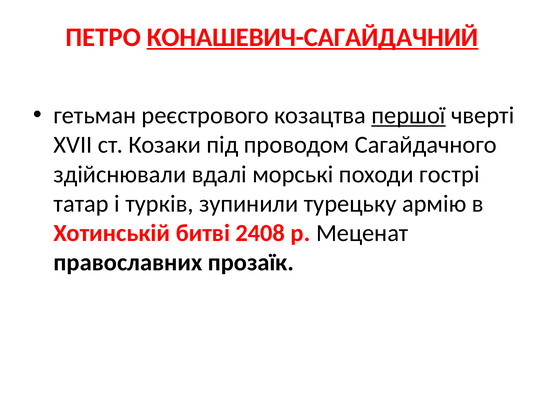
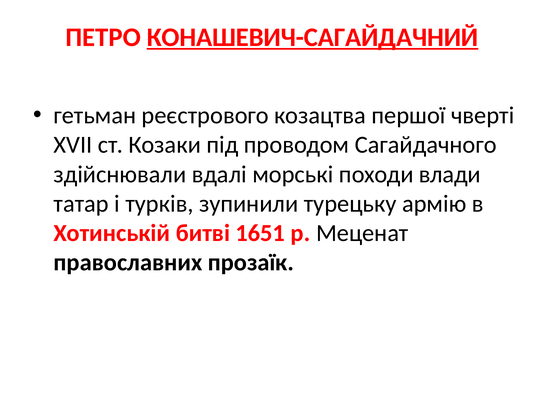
першої underline: present -> none
гострі: гострі -> влади
2408: 2408 -> 1651
